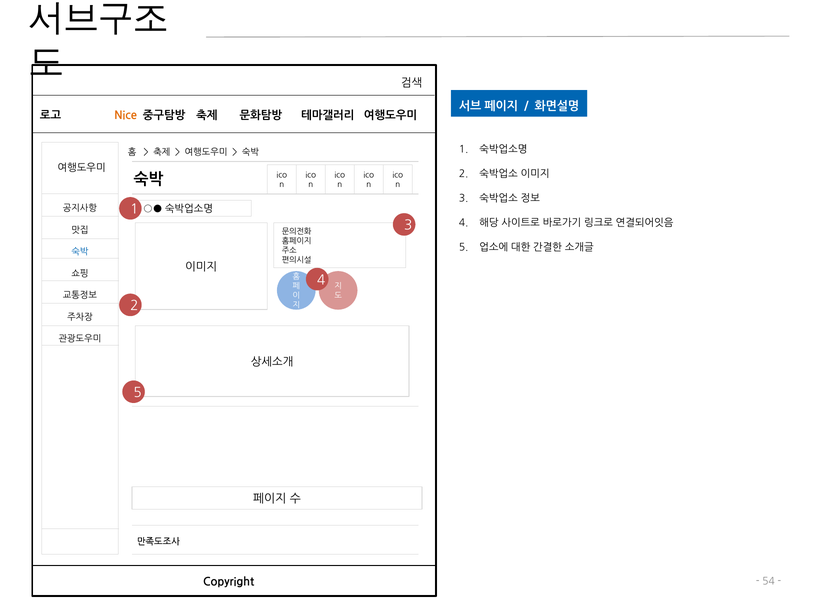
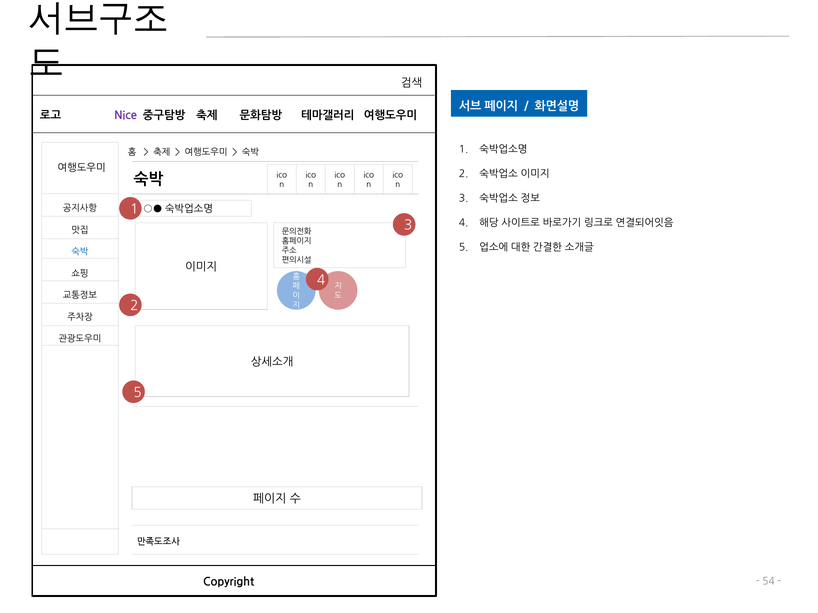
Nice colour: orange -> purple
